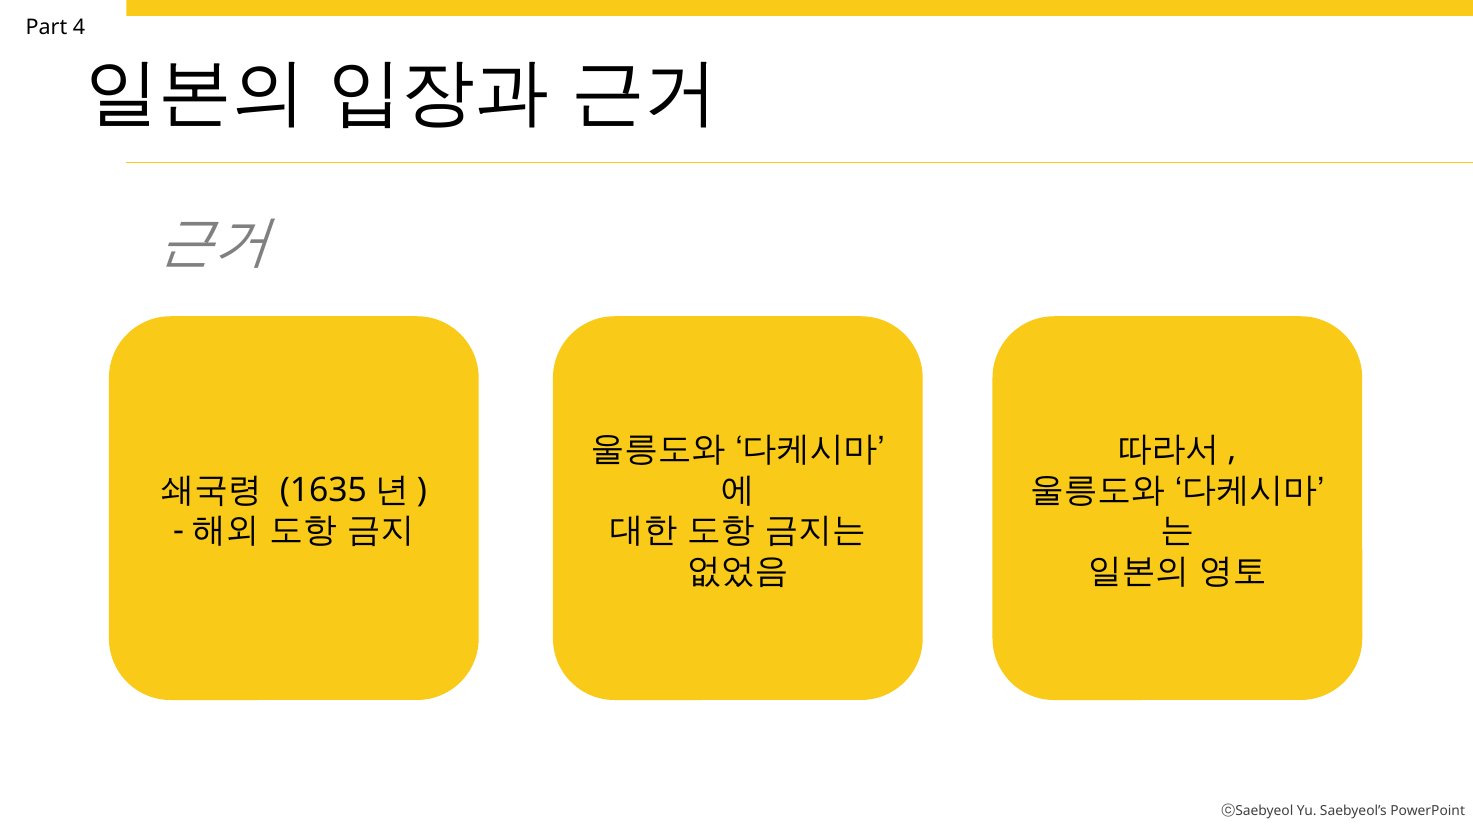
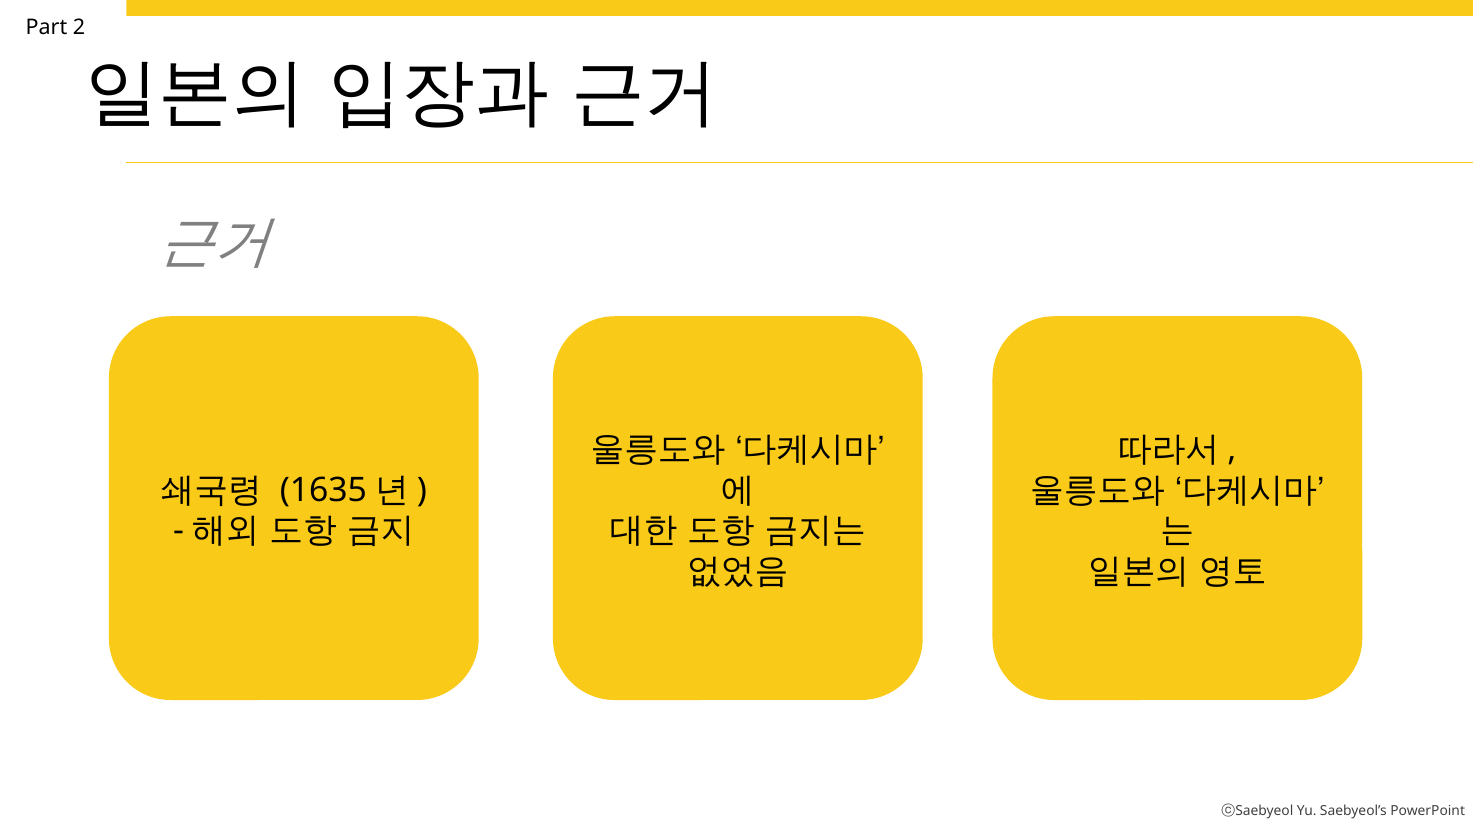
4: 4 -> 2
